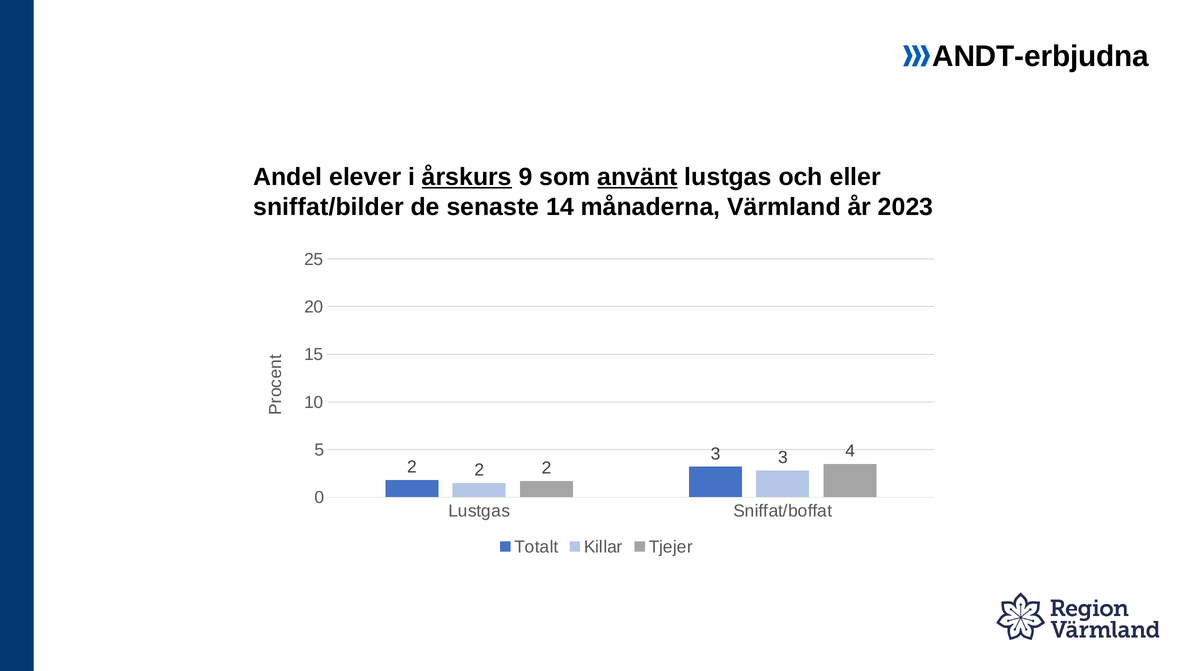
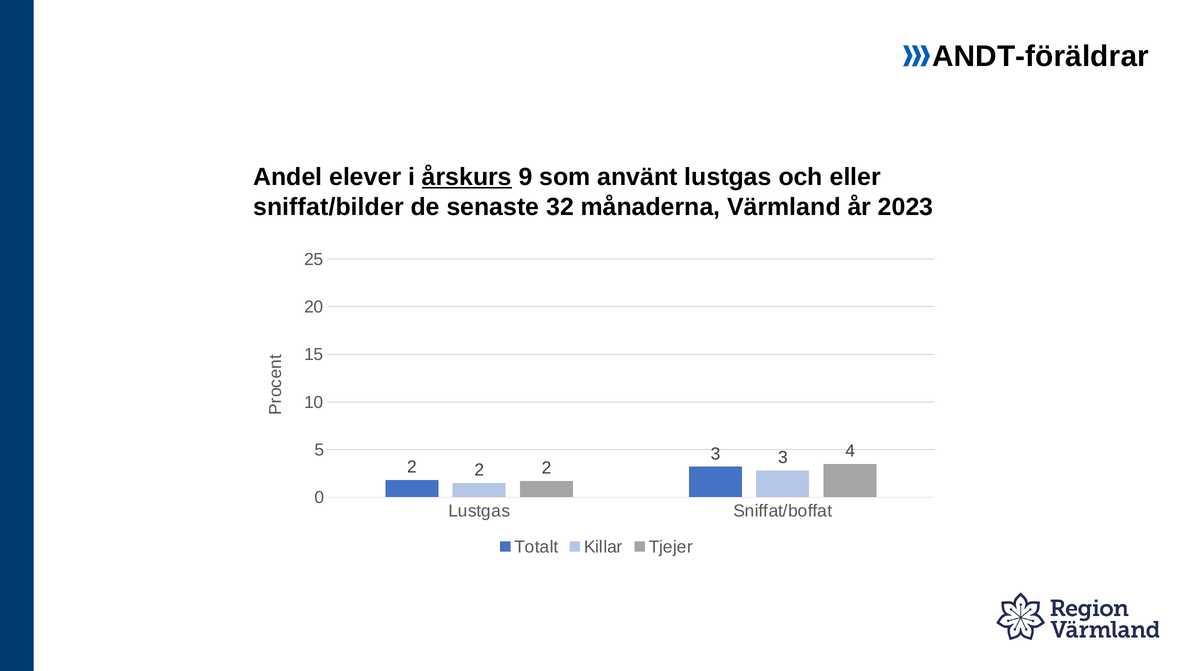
ANDT-erbjudna: ANDT-erbjudna -> ANDT-föräldrar
använt underline: present -> none
14: 14 -> 32
